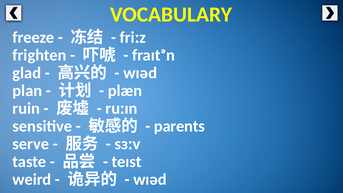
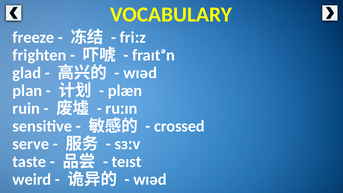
parents: parents -> crossed
